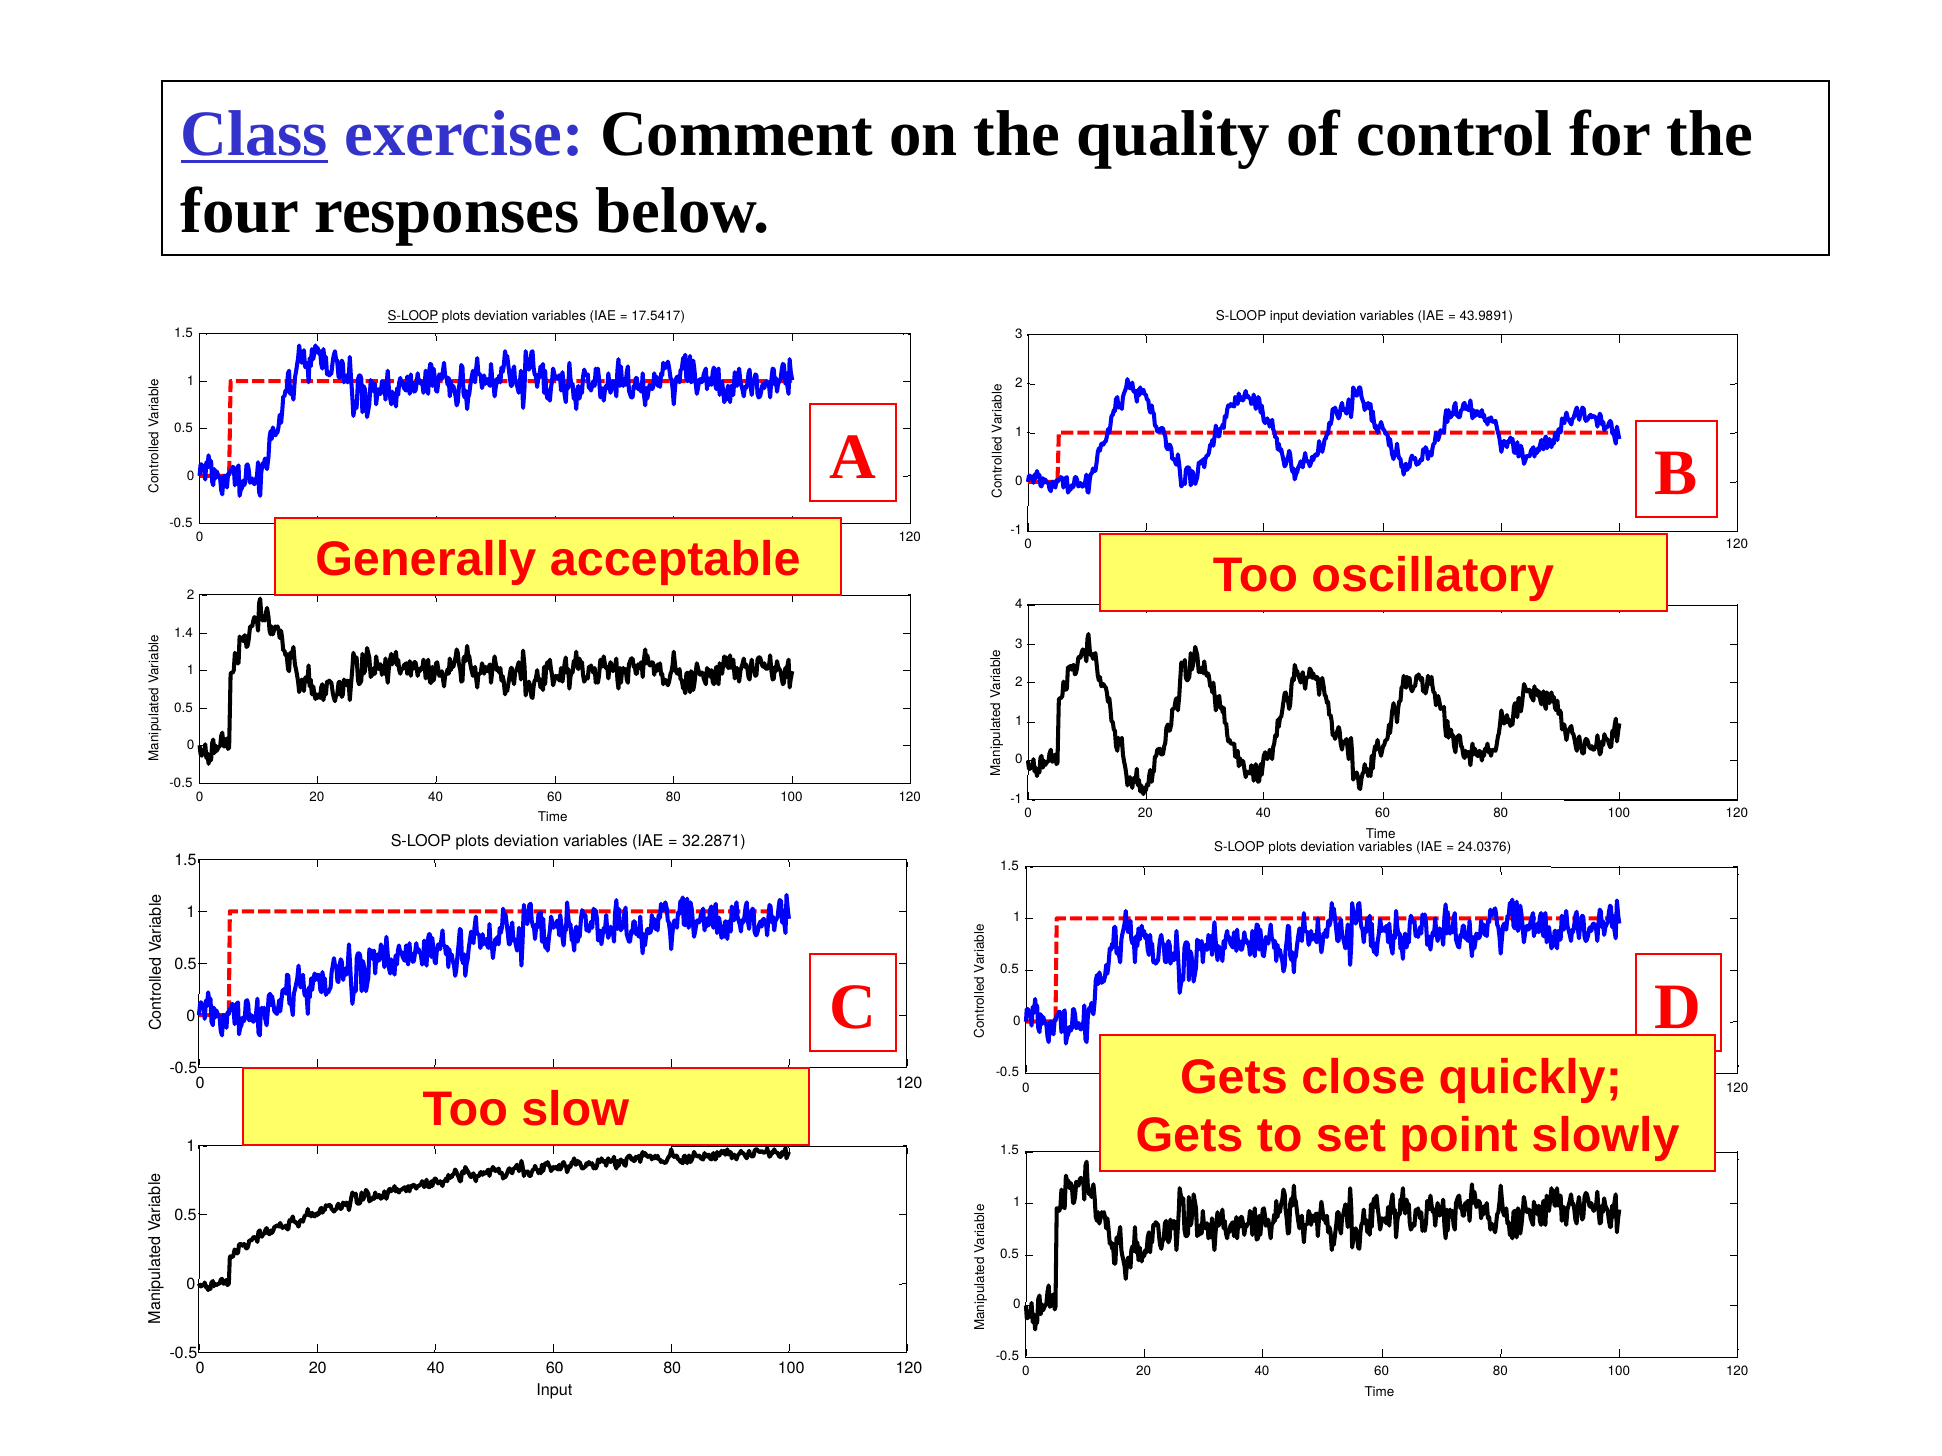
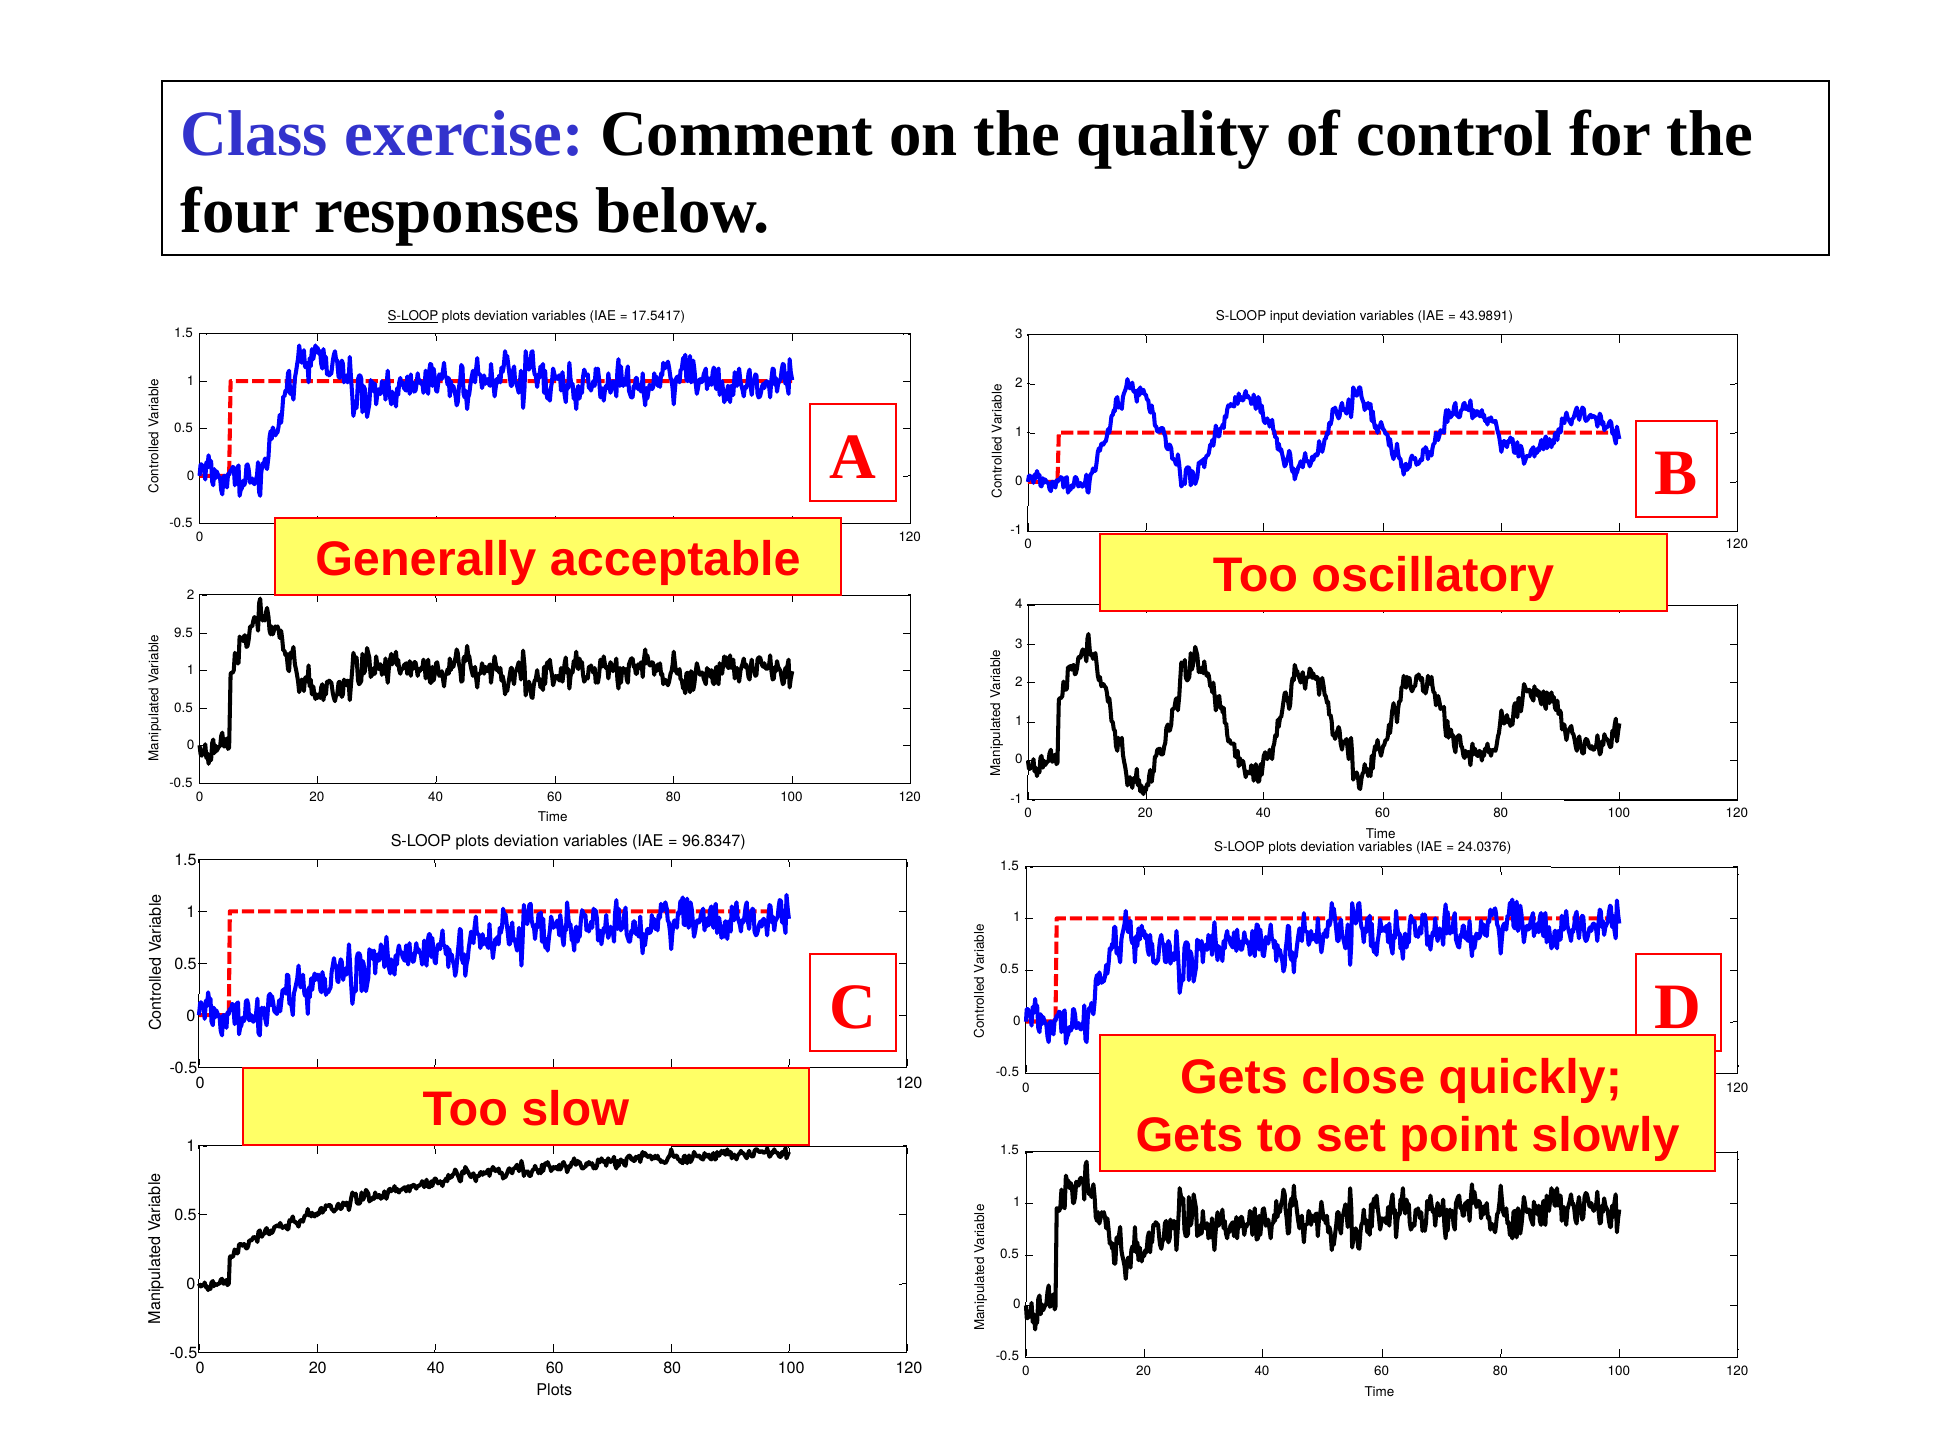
Class underline: present -> none
1.4: 1.4 -> 9.5
32.2871: 32.2871 -> 96.8347
Input at (554, 1390): Input -> Plots
